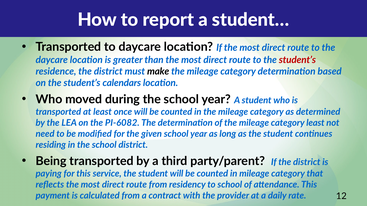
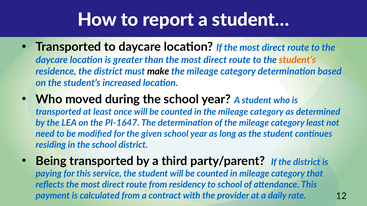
student’s at (297, 60) colour: red -> orange
calendars: calendars -> increased
PI-6082: PI-6082 -> PI-1647
